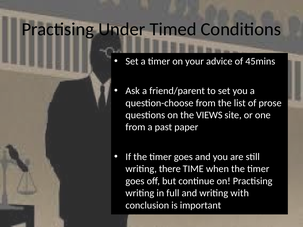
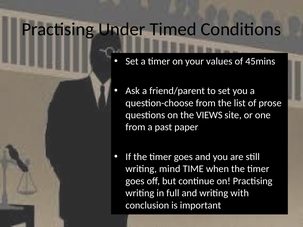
advice: advice -> values
there: there -> mind
